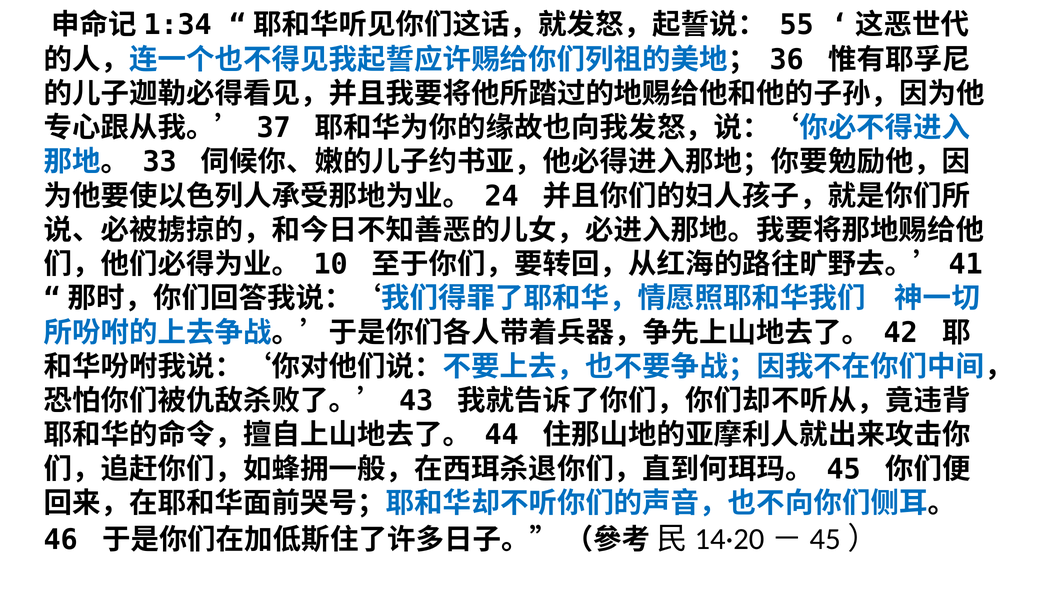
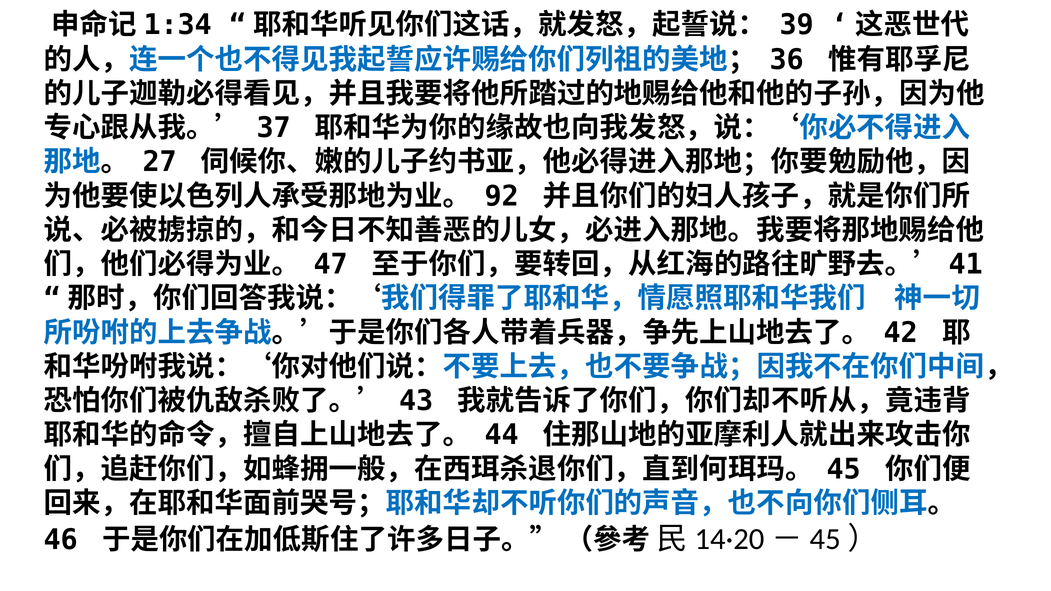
55: 55 -> 39
33: 33 -> 27
24: 24 -> 92
10: 10 -> 47
